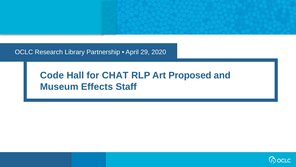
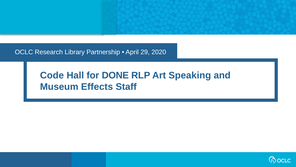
CHAT: CHAT -> DONE
Proposed: Proposed -> Speaking
